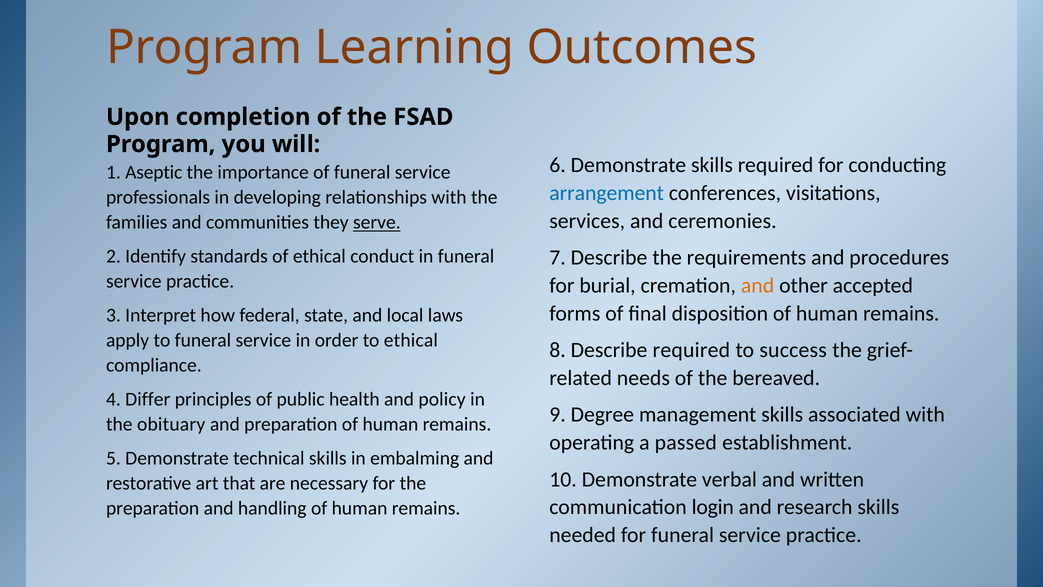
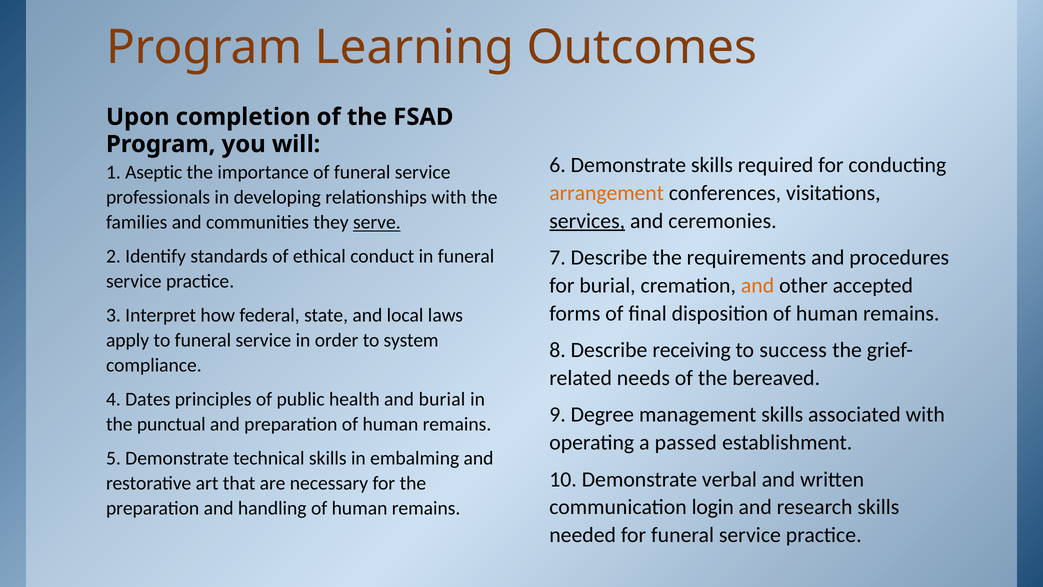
arrangement colour: blue -> orange
services underline: none -> present
to ethical: ethical -> system
Describe required: required -> receiving
Differ: Differ -> Dates
and policy: policy -> burial
obituary: obituary -> punctual
